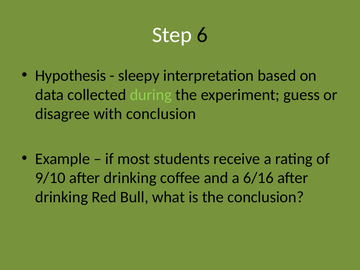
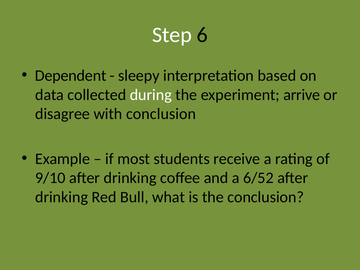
Hypothesis: Hypothesis -> Dependent
during colour: light green -> white
guess: guess -> arrive
6/16: 6/16 -> 6/52
